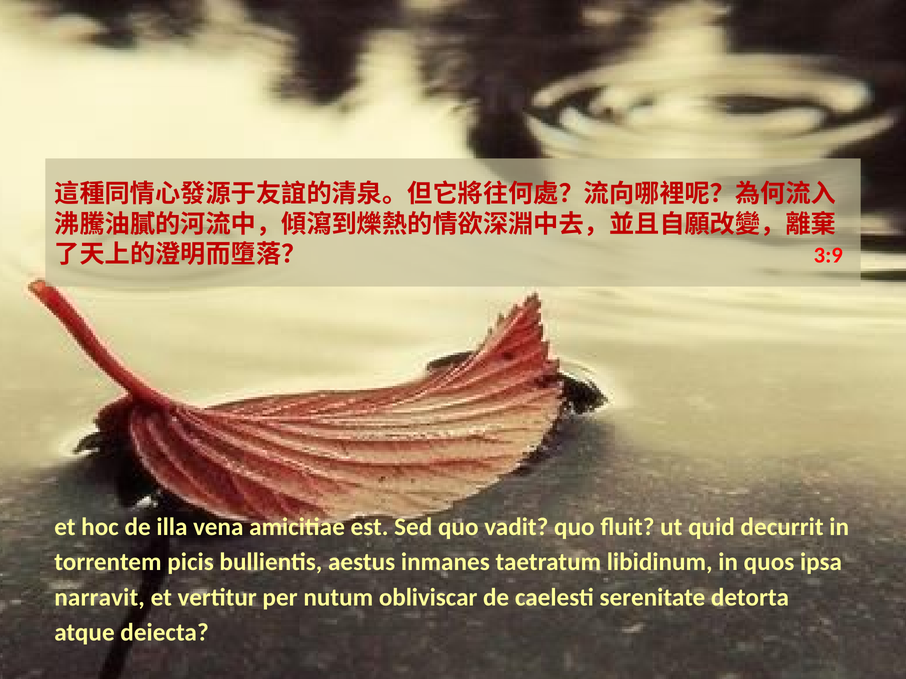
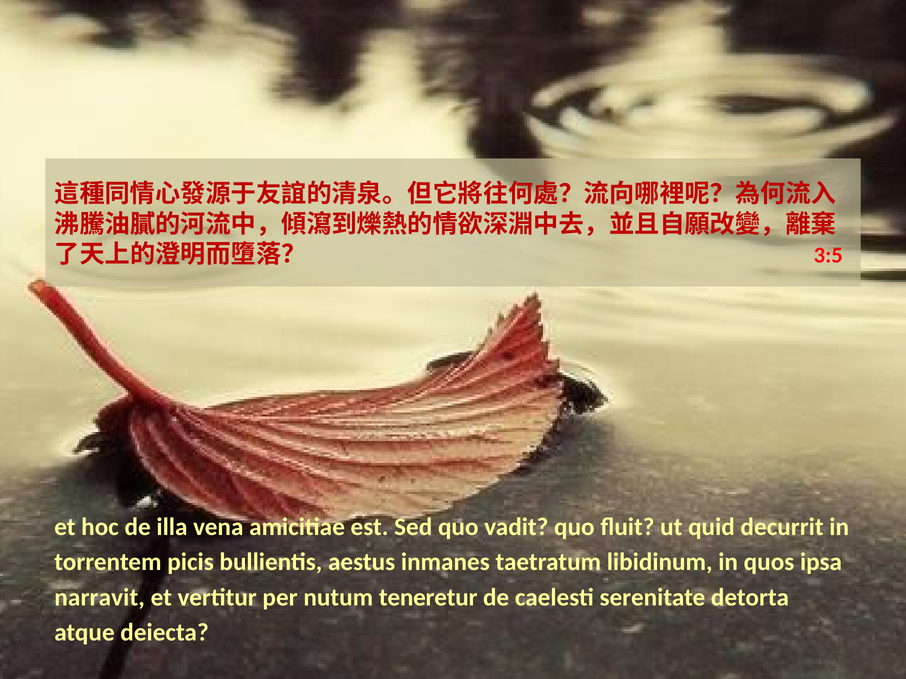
3:9: 3:9 -> 3:5
obliviscar: obliviscar -> teneretur
